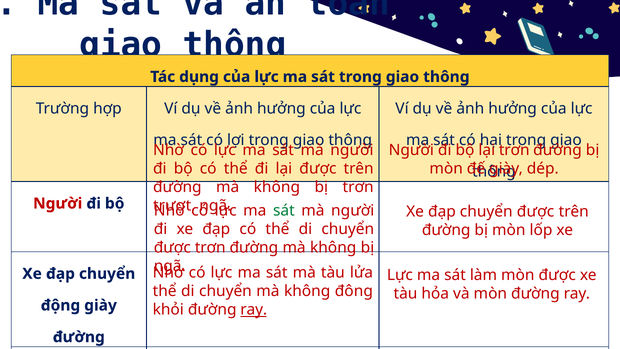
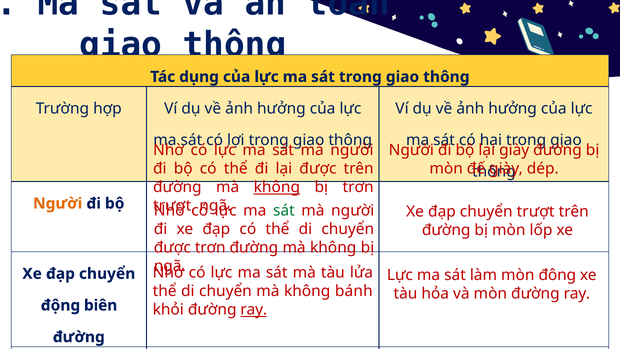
lại trơn: trơn -> giày
không at (277, 187) underline: none -> present
Người at (58, 203) colour: red -> orange
đạp chuyển được: được -> trượt
mòn được: được -> đông
đông: đông -> bánh
động giày: giày -> biên
